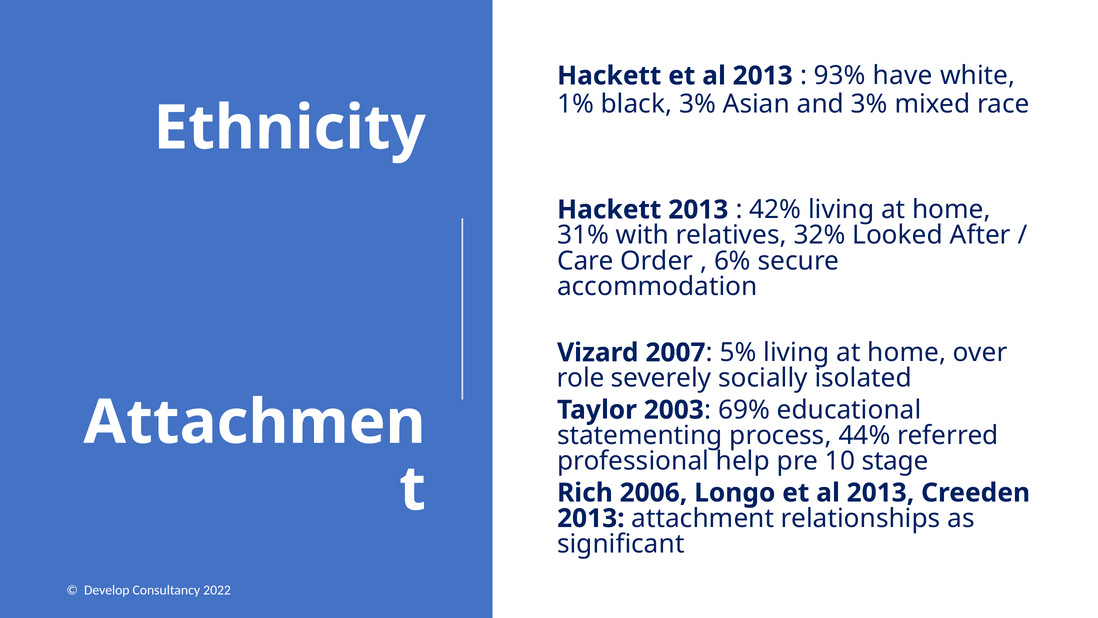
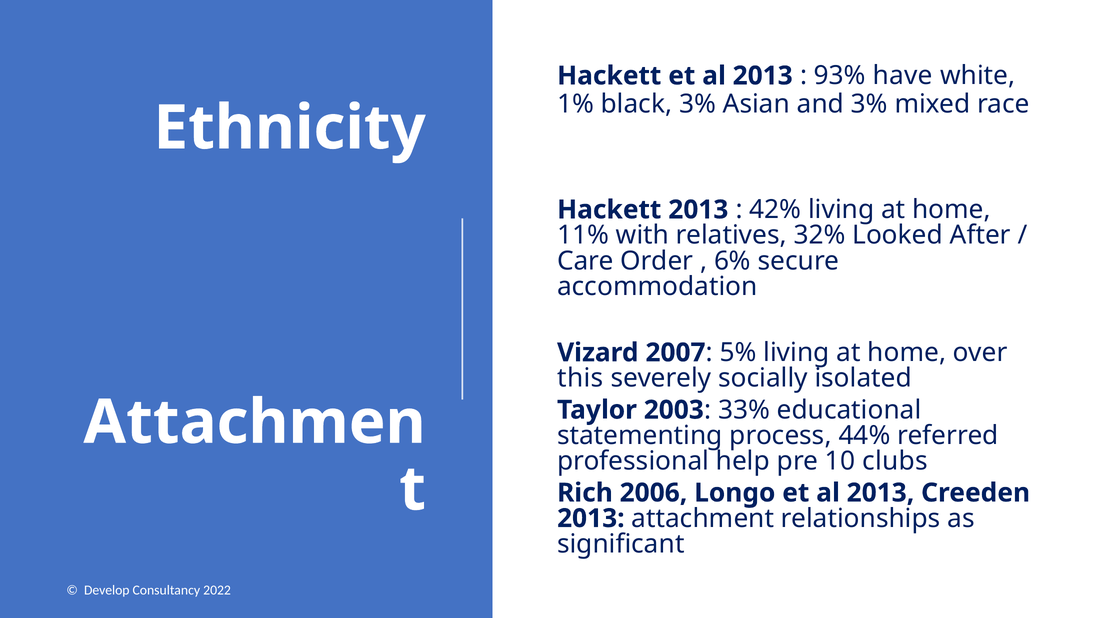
31%: 31% -> 11%
role: role -> this
69%: 69% -> 33%
stage: stage -> clubs
